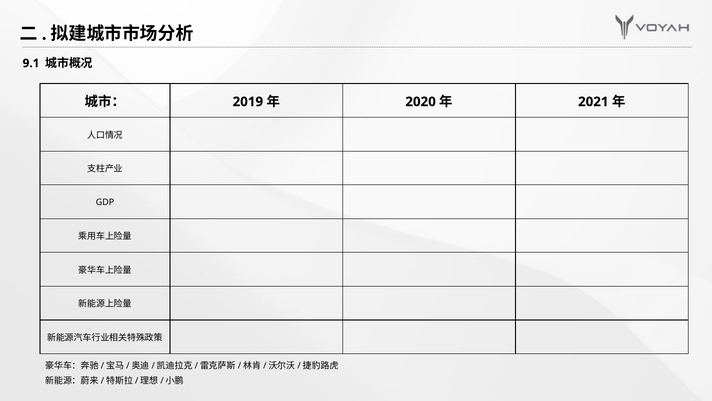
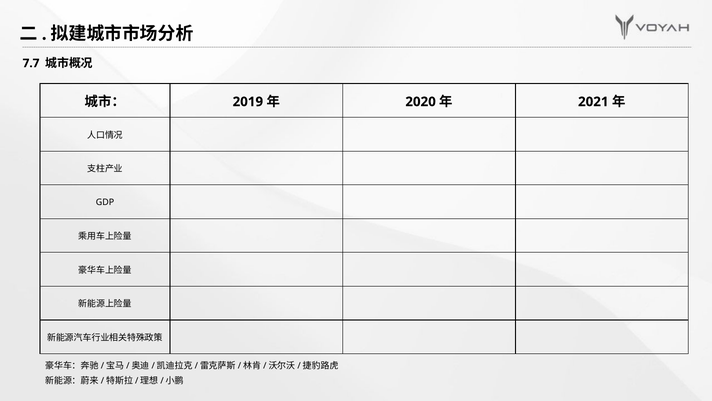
9.1: 9.1 -> 7.7
